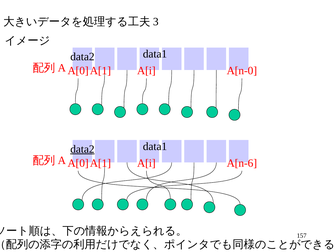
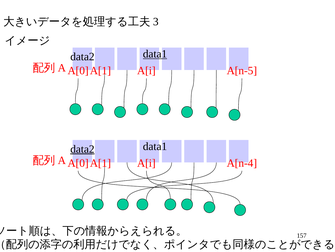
data1 at (155, 54) underline: none -> present
A[n-0: A[n-0 -> A[n-5
A[n-6: A[n-6 -> A[n-4
